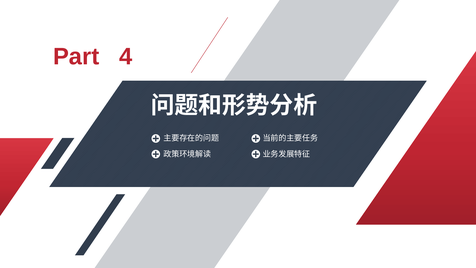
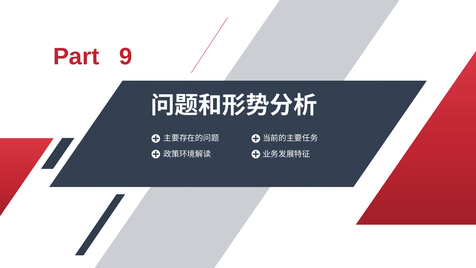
4: 4 -> 9
